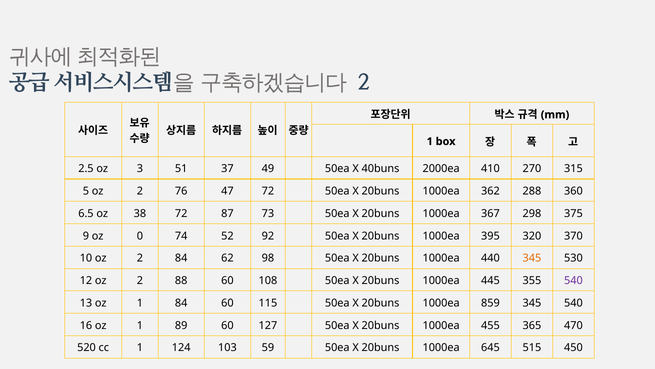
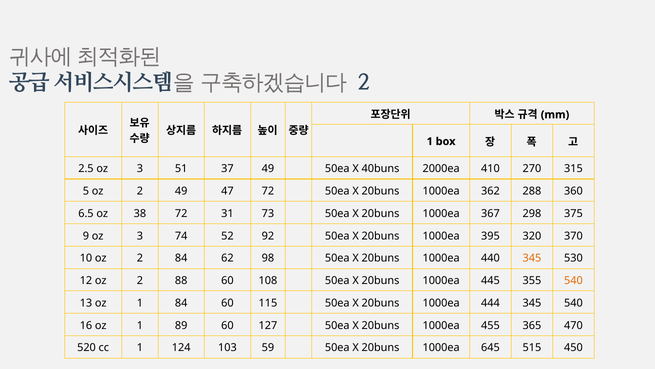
2 76: 76 -> 49
87: 87 -> 31
9 oz 0: 0 -> 3
540 at (573, 280) colour: purple -> orange
859: 859 -> 444
